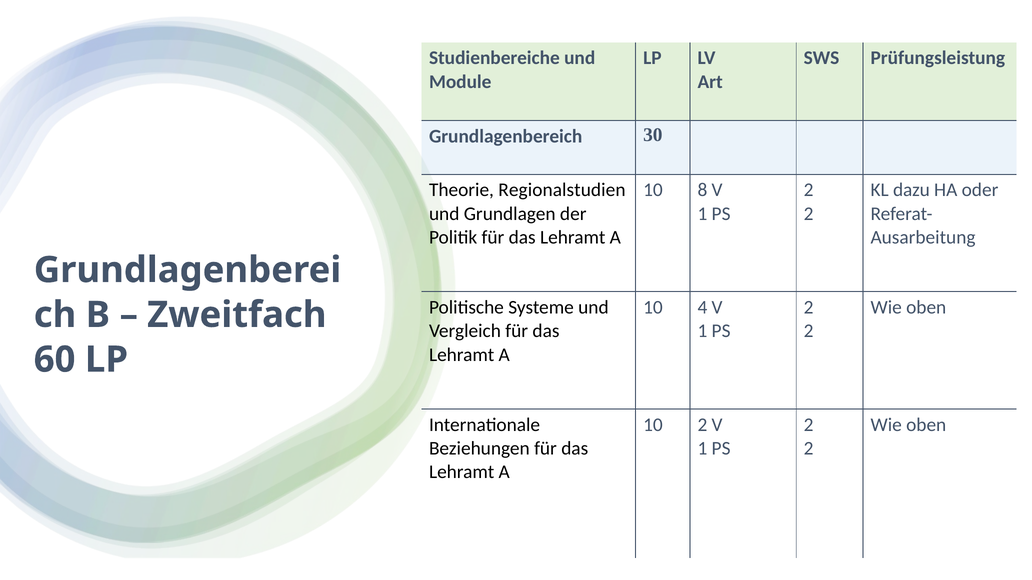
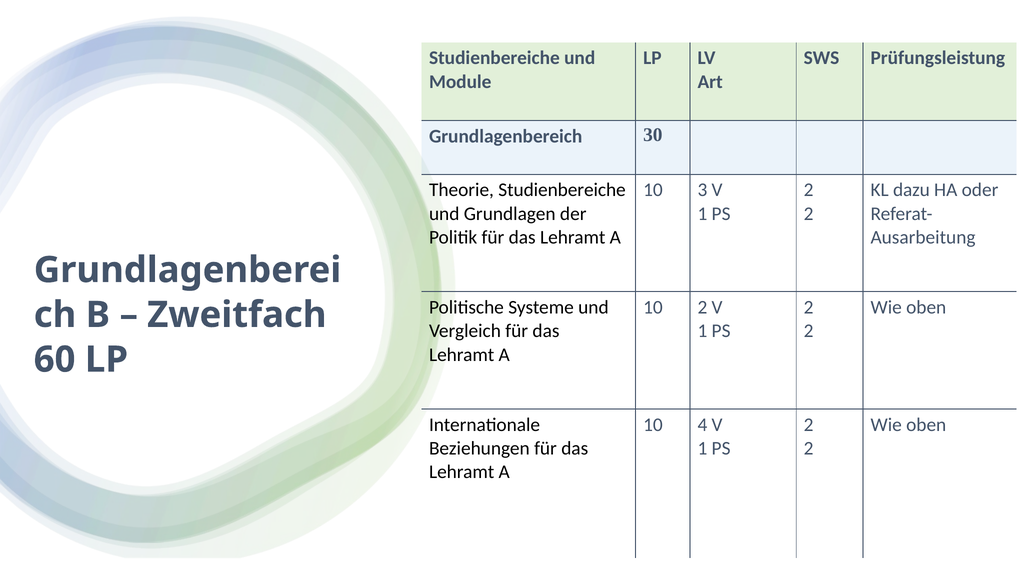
Theorie Regionalstudien: Regionalstudien -> Studienbereiche
8: 8 -> 3
10 4: 4 -> 2
10 2: 2 -> 4
